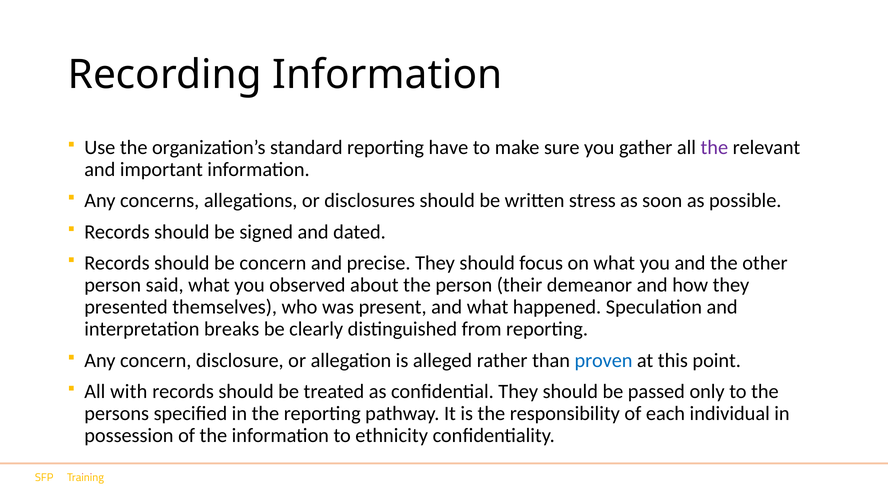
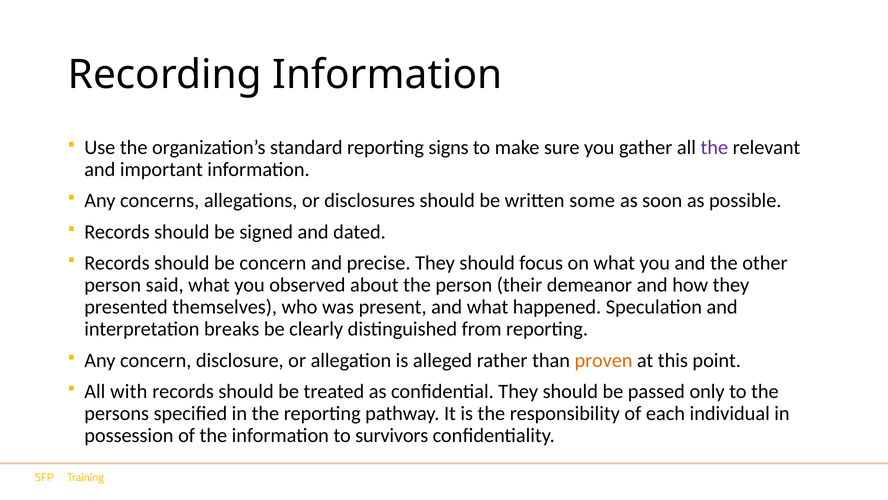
have: have -> signs
stress: stress -> some
proven colour: blue -> orange
ethnicity: ethnicity -> survivors
